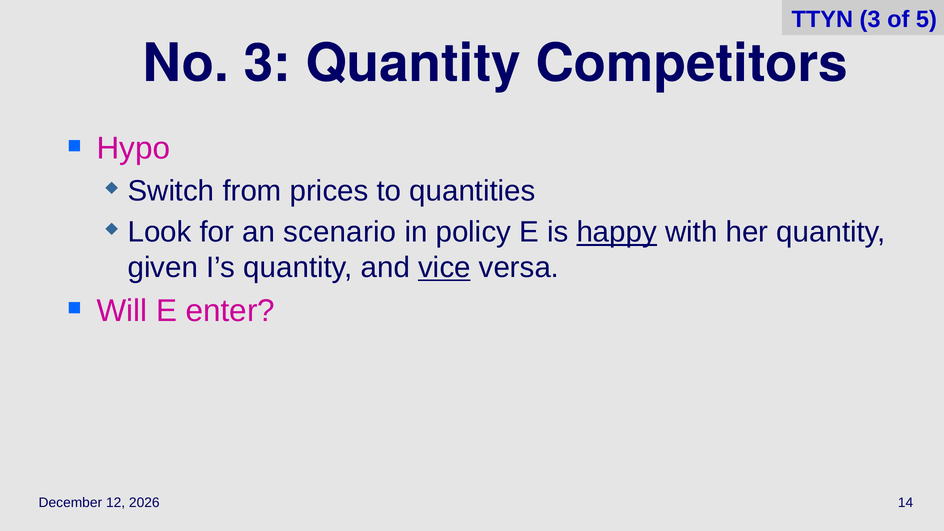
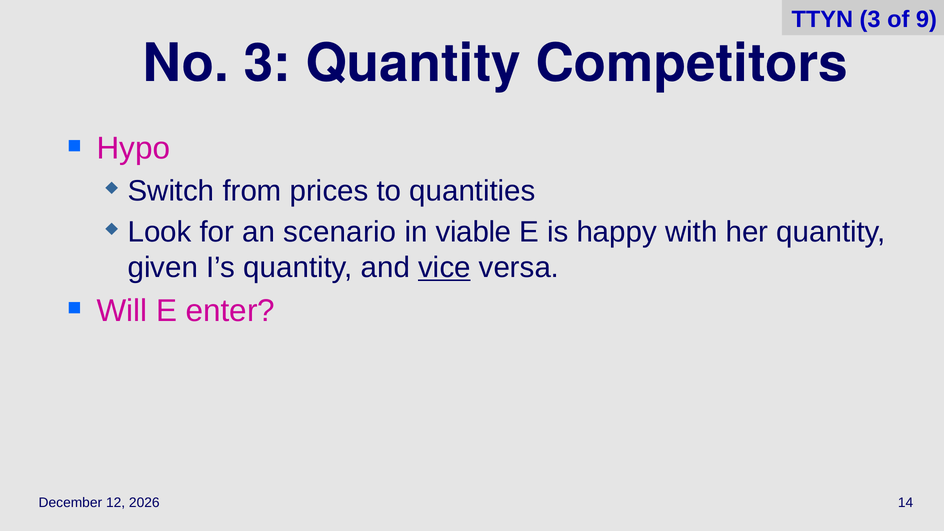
5: 5 -> 9
policy: policy -> viable
happy underline: present -> none
